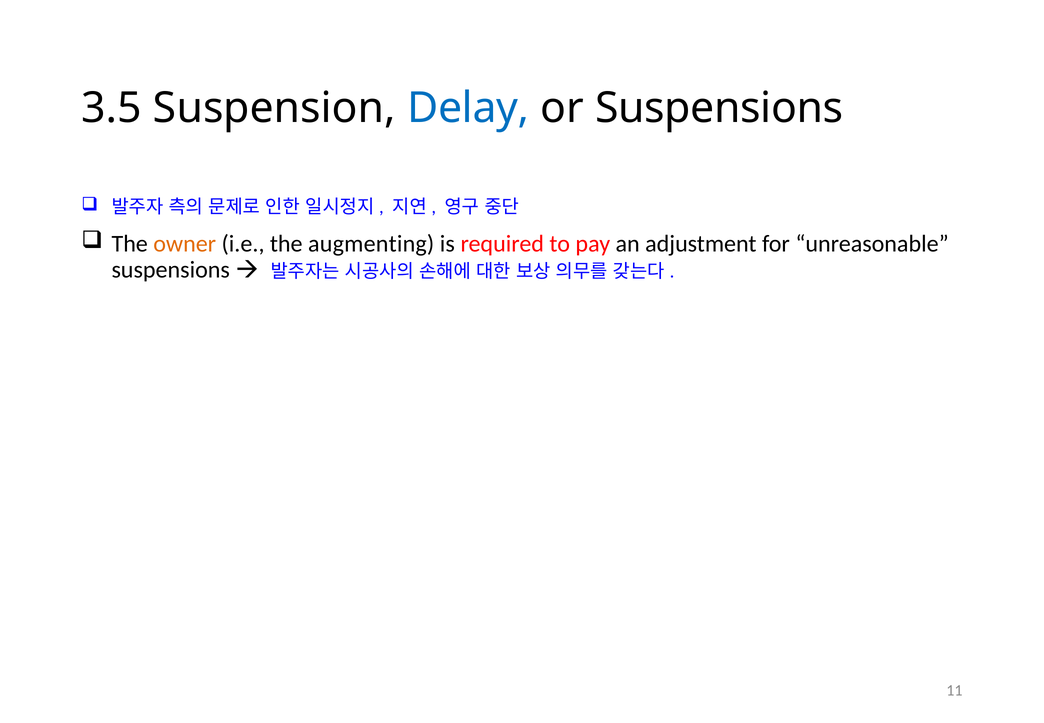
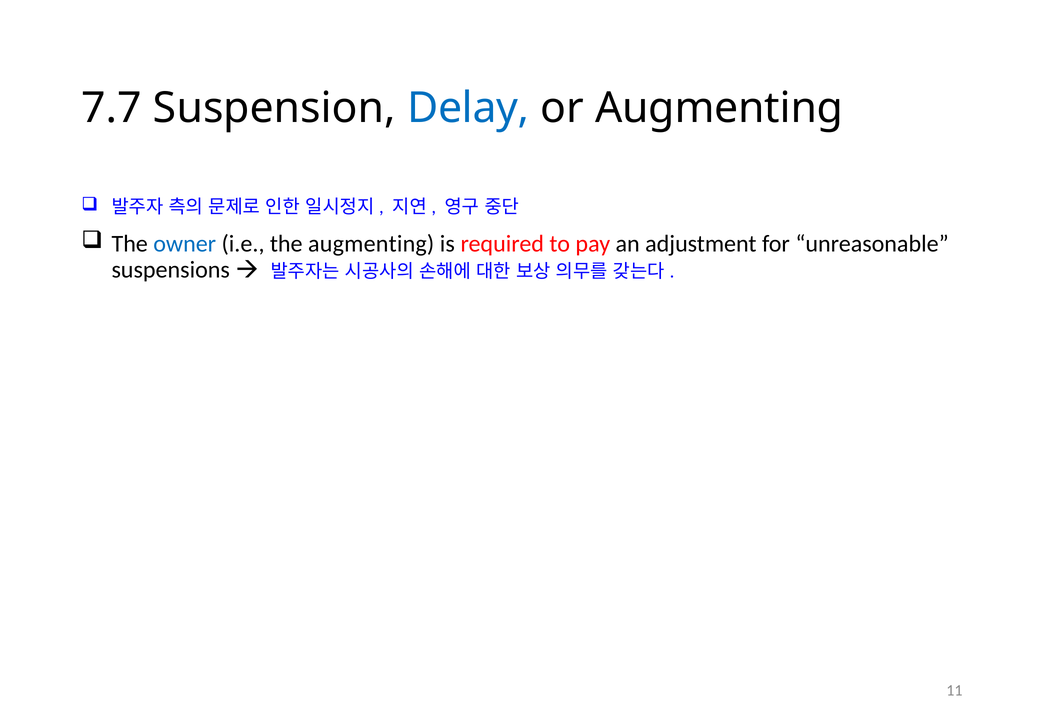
3.5: 3.5 -> 7.7
or Suspensions: Suspensions -> Augmenting
owner colour: orange -> blue
